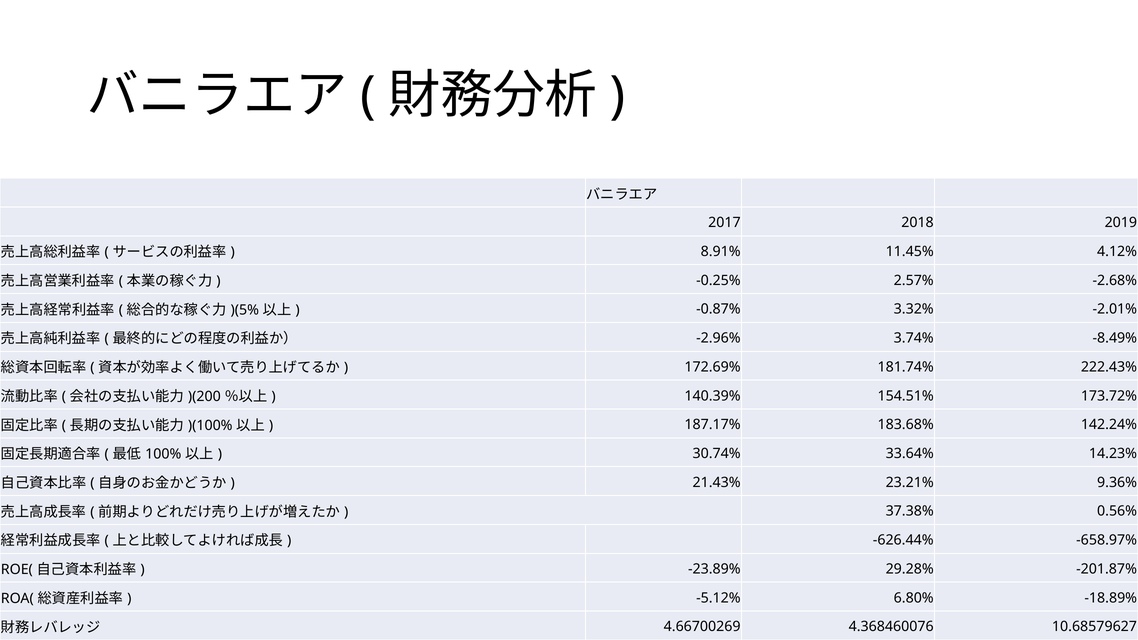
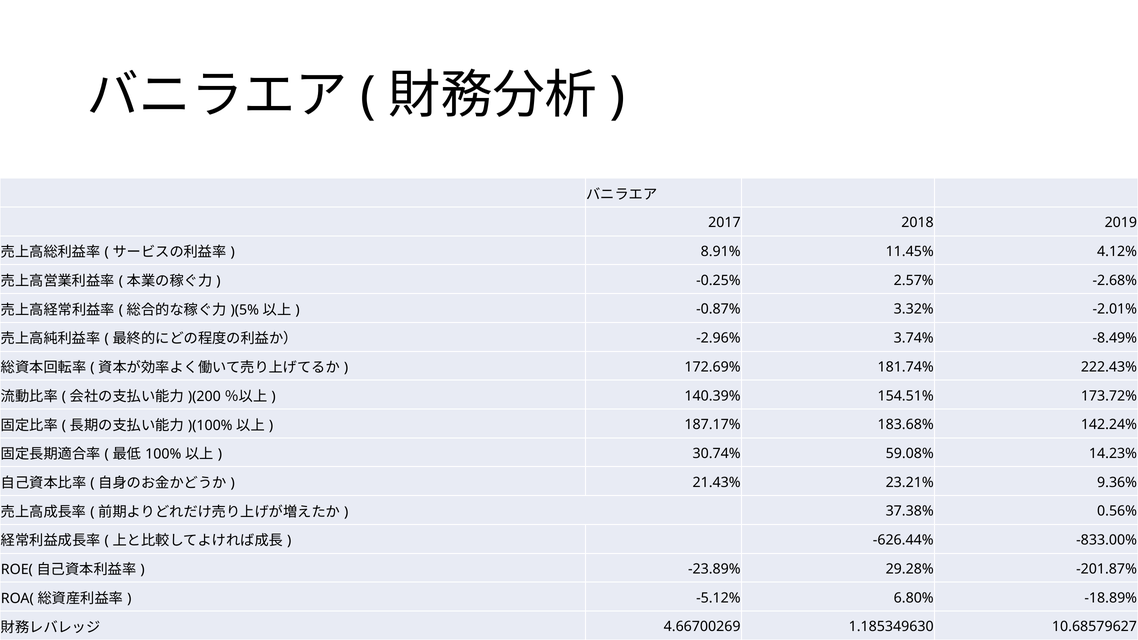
33.64%: 33.64% -> 59.08%
-658.97%: -658.97% -> -833.00%
4.368460076: 4.368460076 -> 1.185349630
